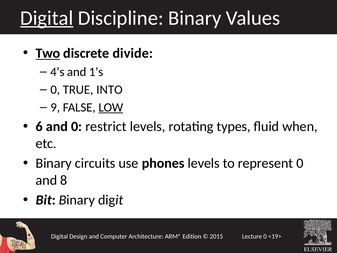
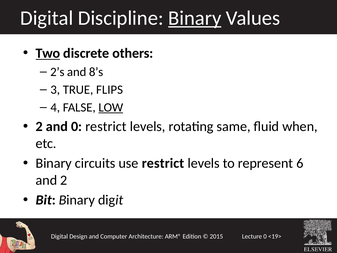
Digital at (47, 18) underline: present -> none
Binary at (195, 18) underline: none -> present
divide: divide -> others
4’s: 4’s -> 2’s
1’s: 1’s -> 8’s
0 at (55, 90): 0 -> 3
INTO: INTO -> FLIPS
9: 9 -> 4
6 at (39, 126): 6 -> 2
types: types -> same
use phones: phones -> restrict
represent 0: 0 -> 6
and 8: 8 -> 2
